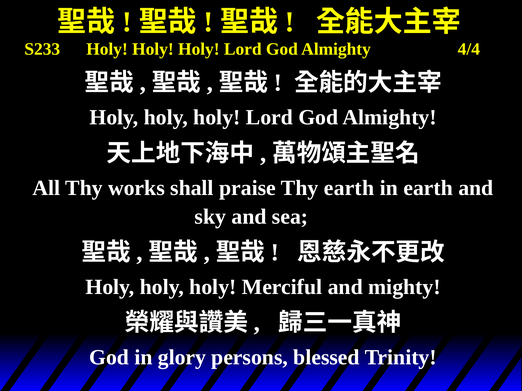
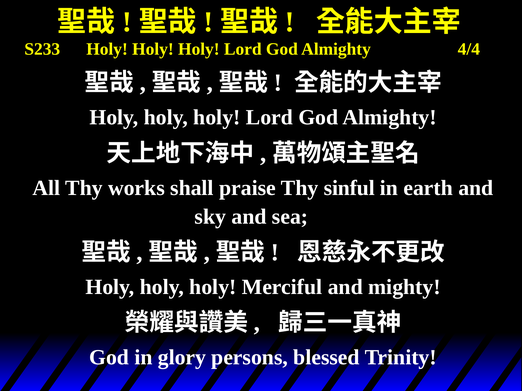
Thy earth: earth -> sinful
